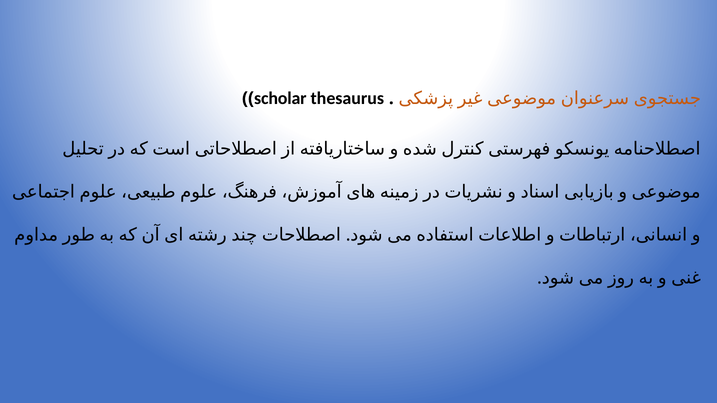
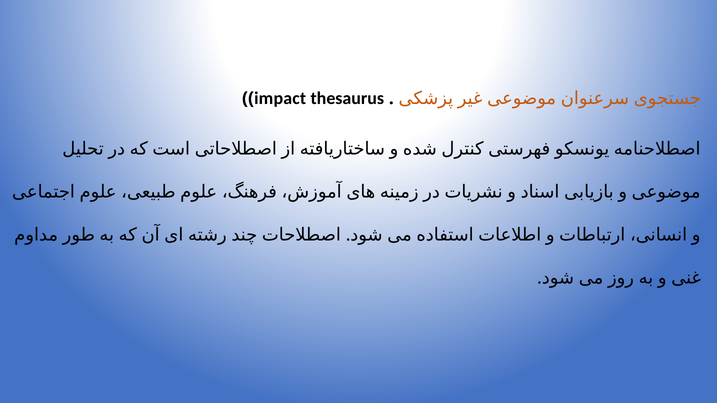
scholar: scholar -> impact
